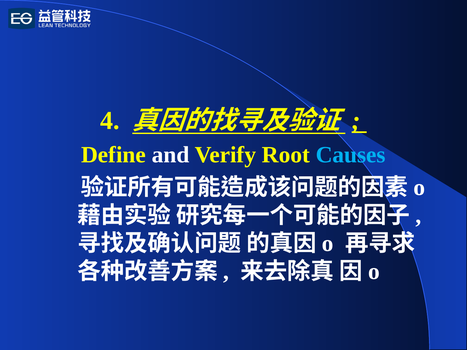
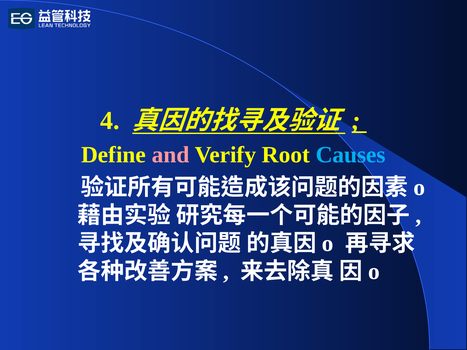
and colour: white -> pink
